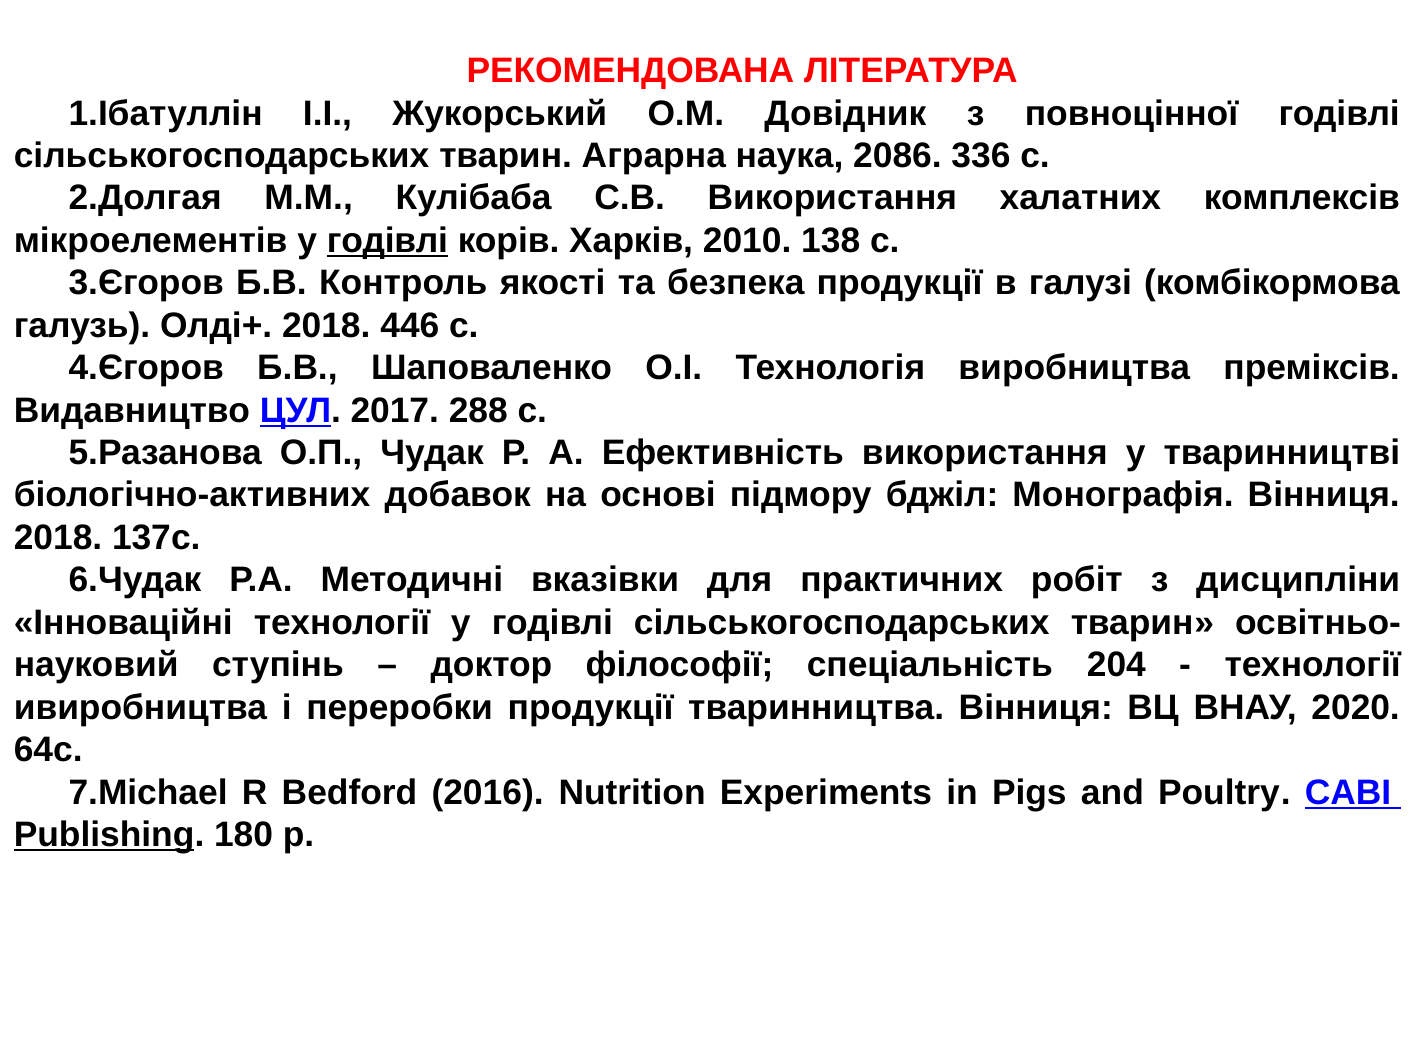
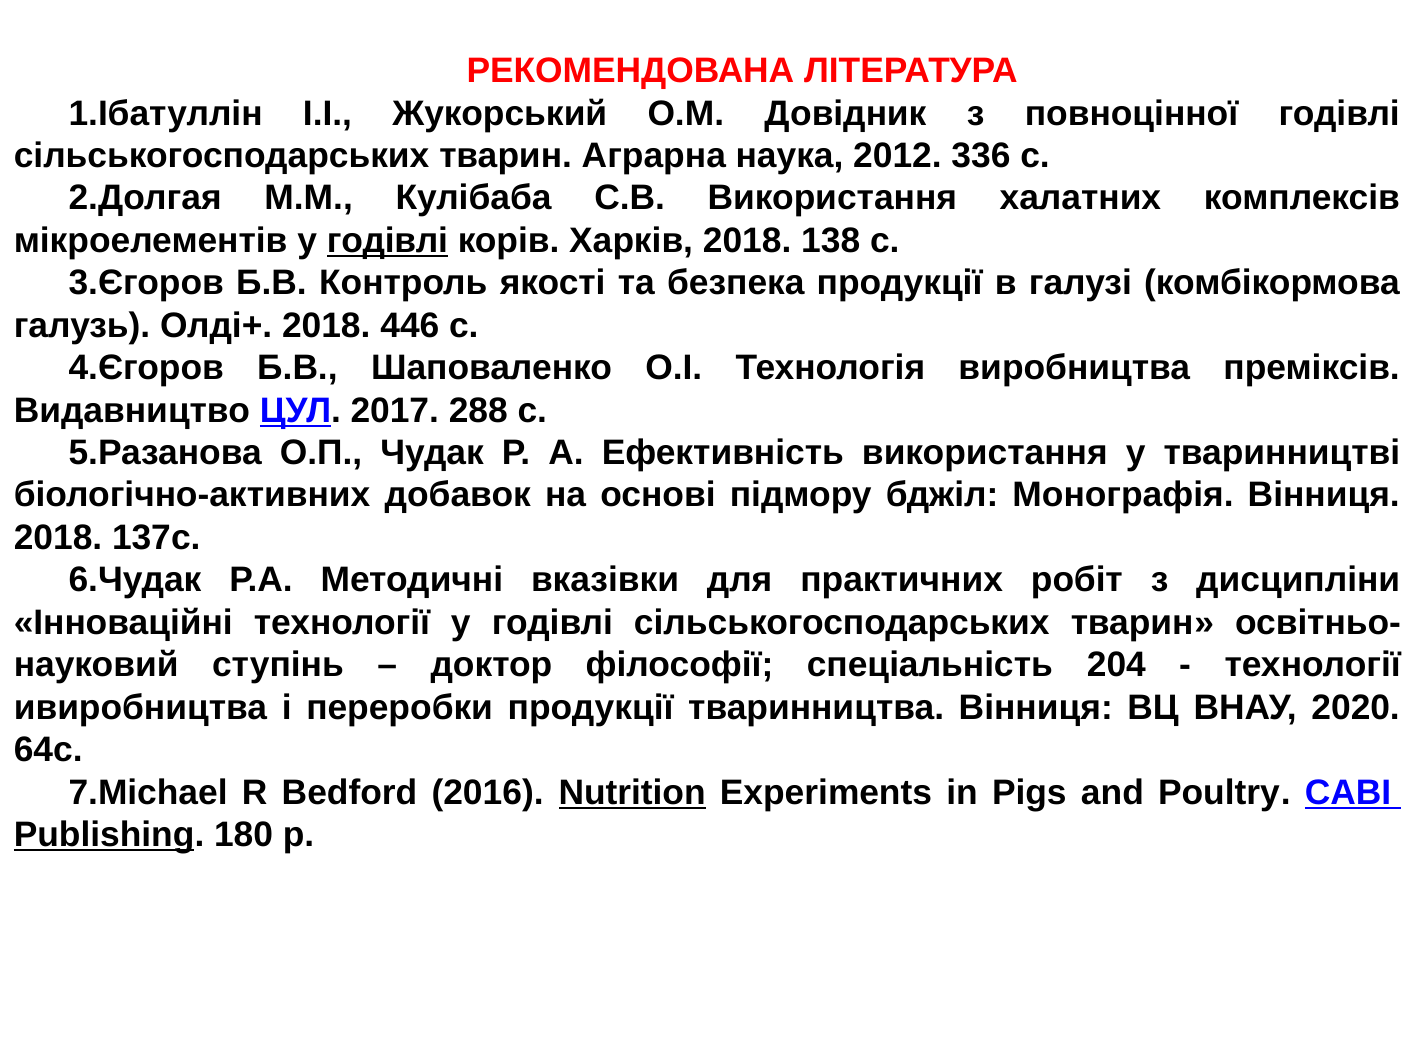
2086: 2086 -> 2012
Харків 2010: 2010 -> 2018
Nutrition underline: none -> present
